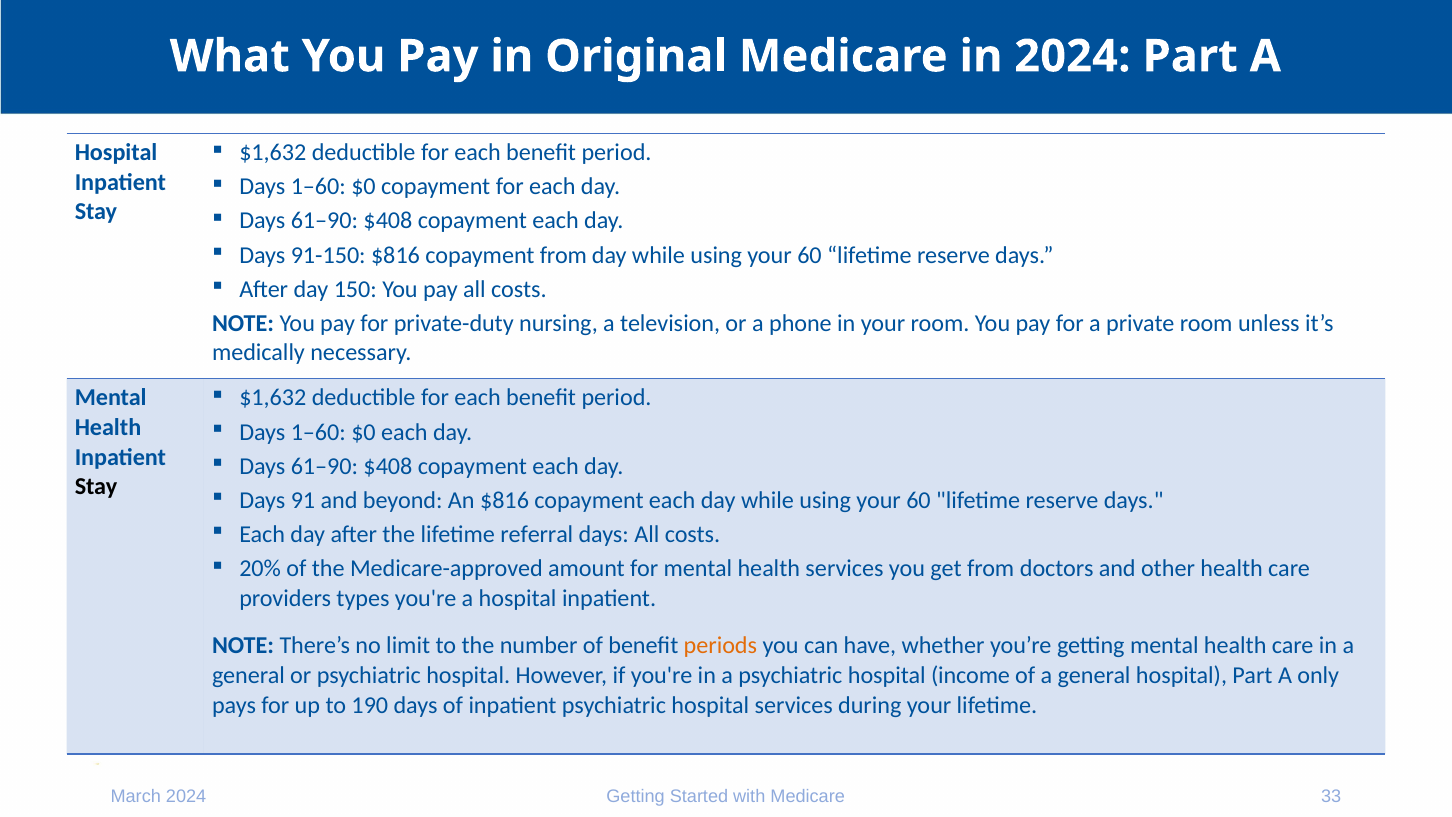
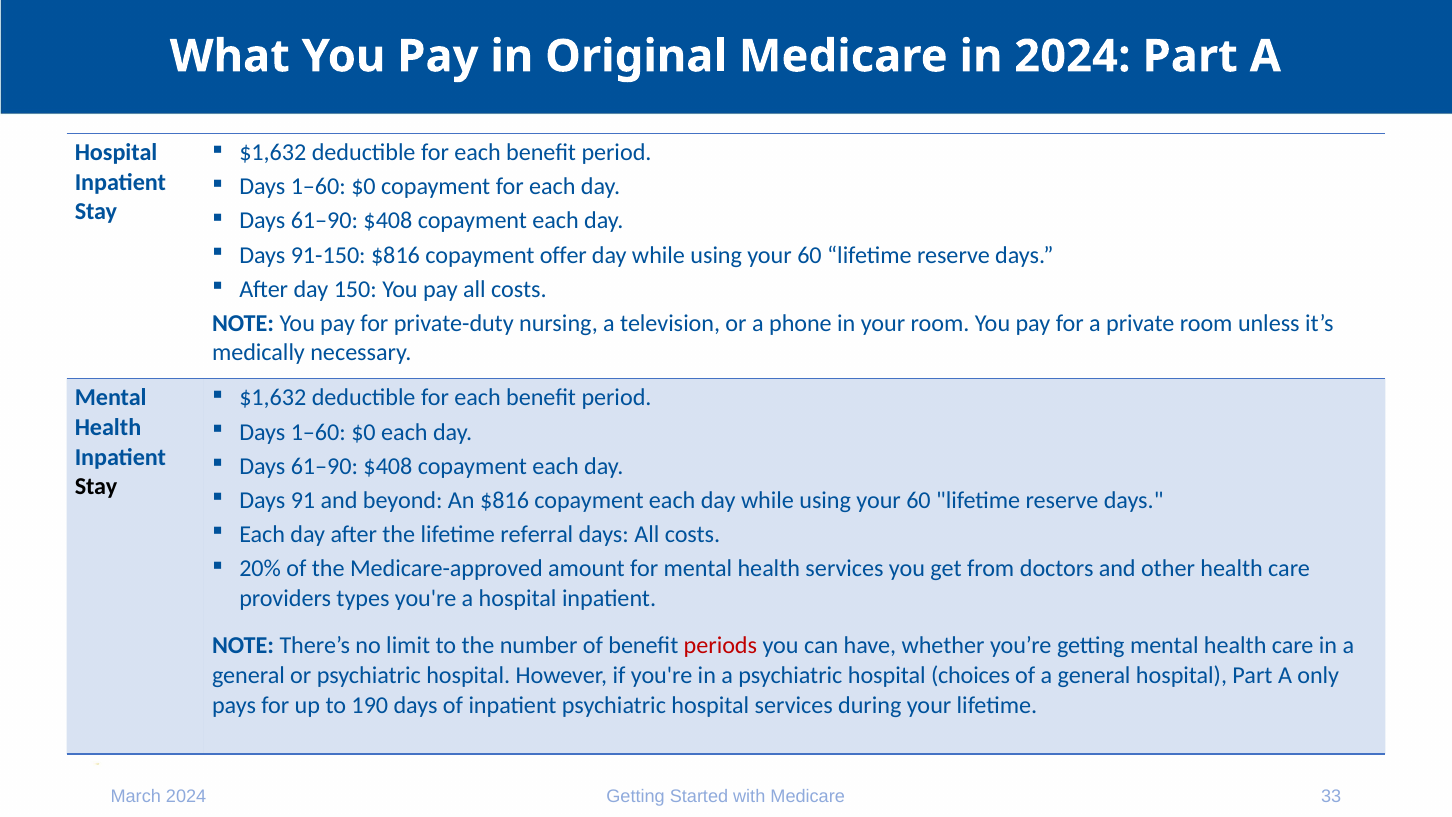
copayment from: from -> offer
periods colour: orange -> red
income: income -> choices
